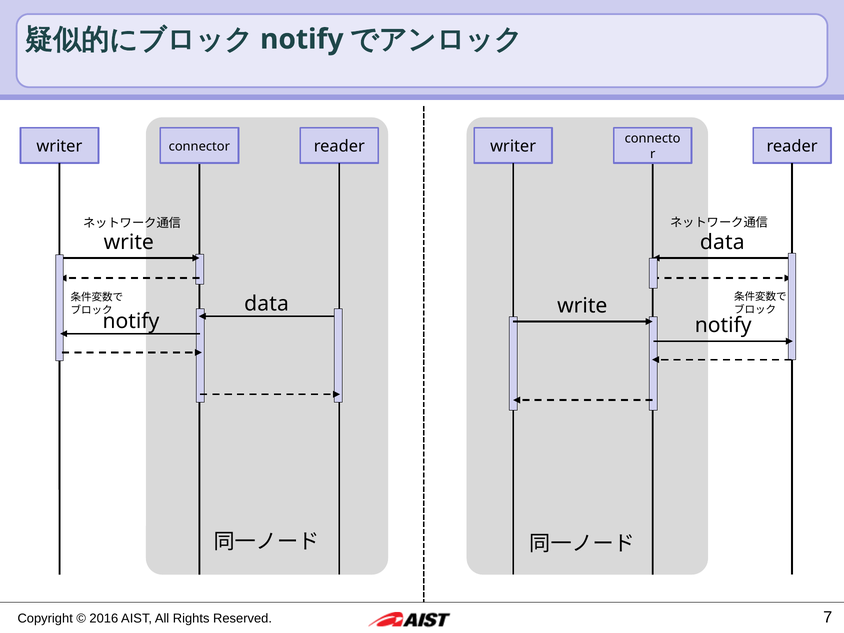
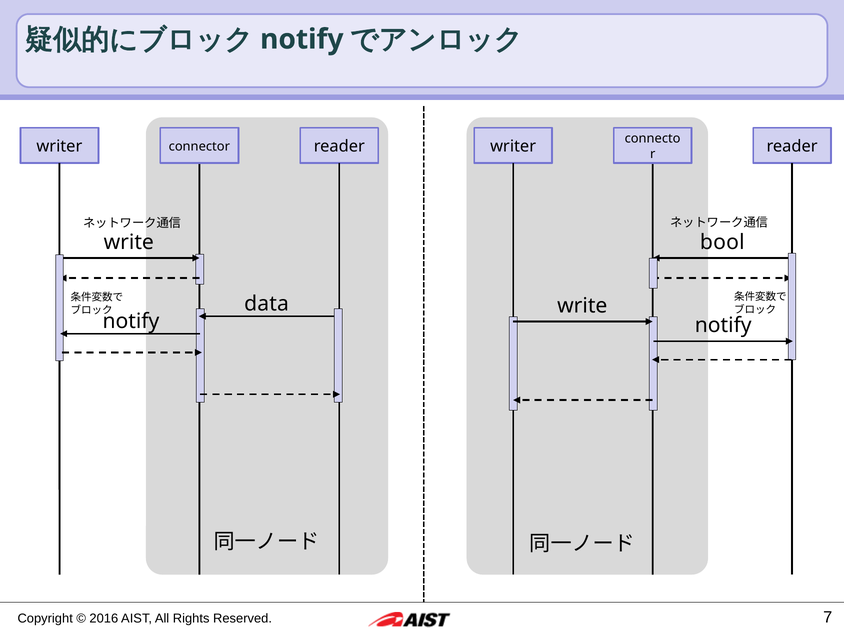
data at (722, 242): data -> bool
